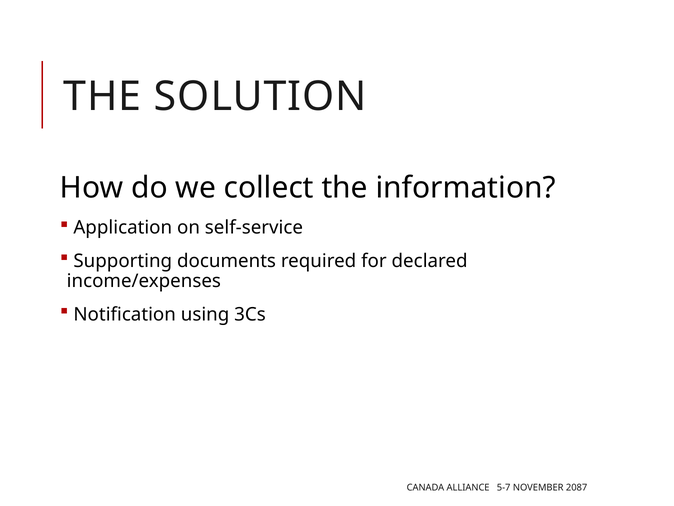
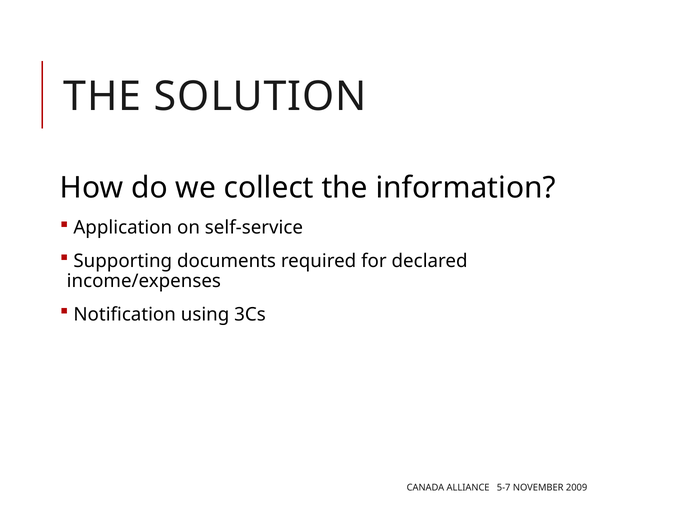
2087: 2087 -> 2009
